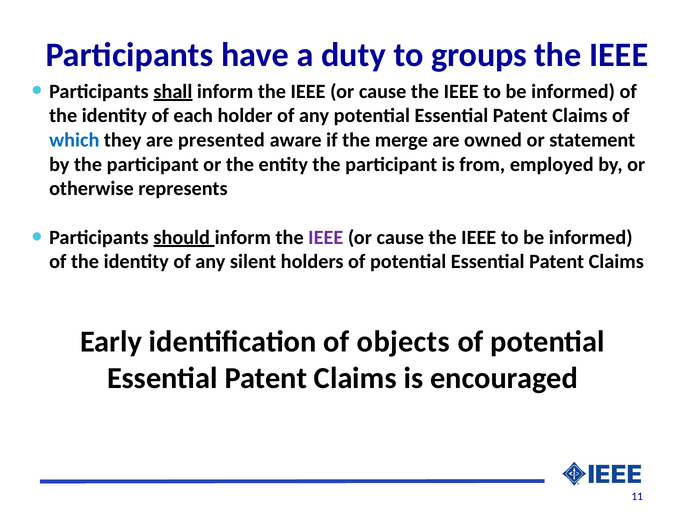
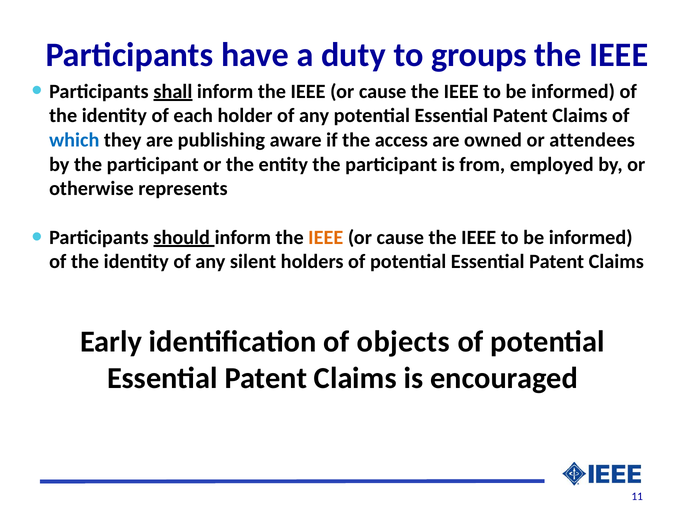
presented: presented -> publishing
merge: merge -> access
statement: statement -> attendees
IEEE at (326, 237) colour: purple -> orange
